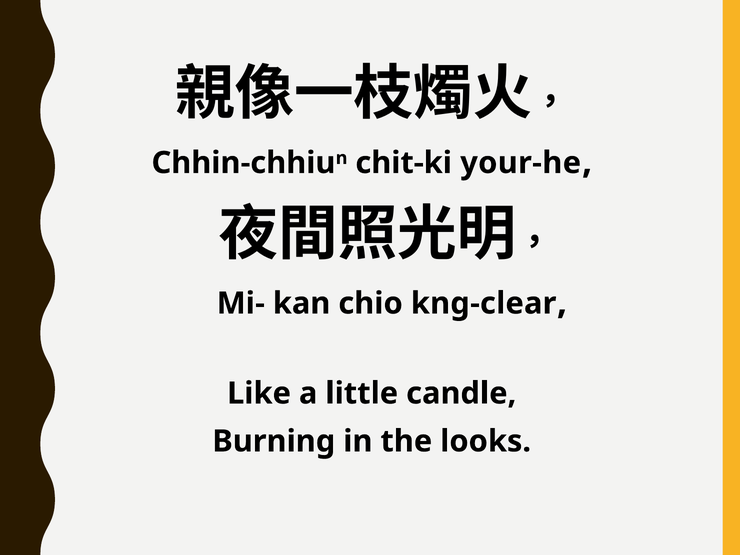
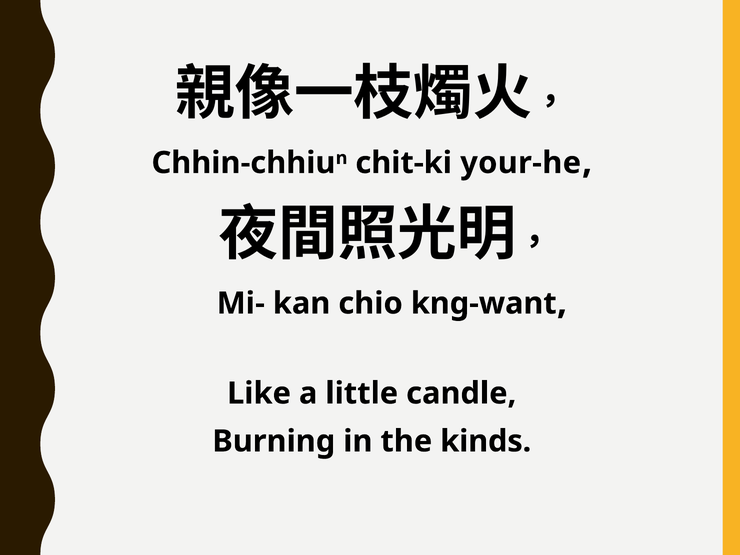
kng-clear: kng-clear -> kng-want
looks: looks -> kinds
